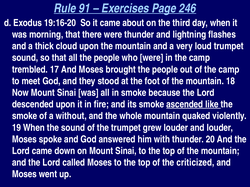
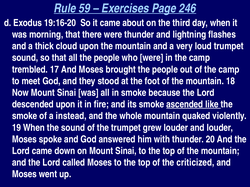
91: 91 -> 59
without: without -> instead
